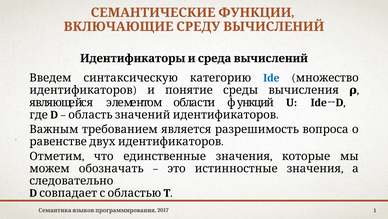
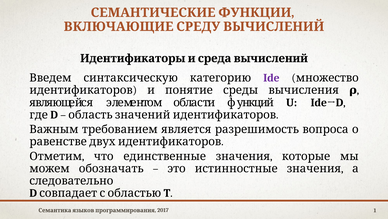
Ide colour: blue -> purple
